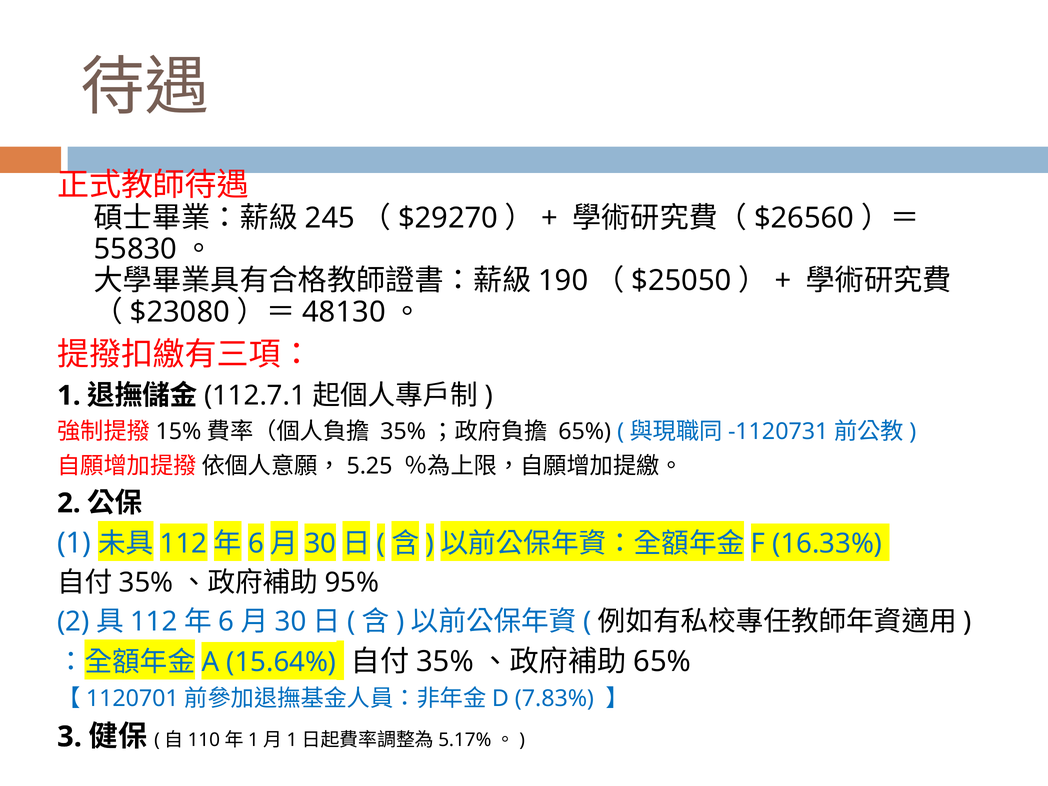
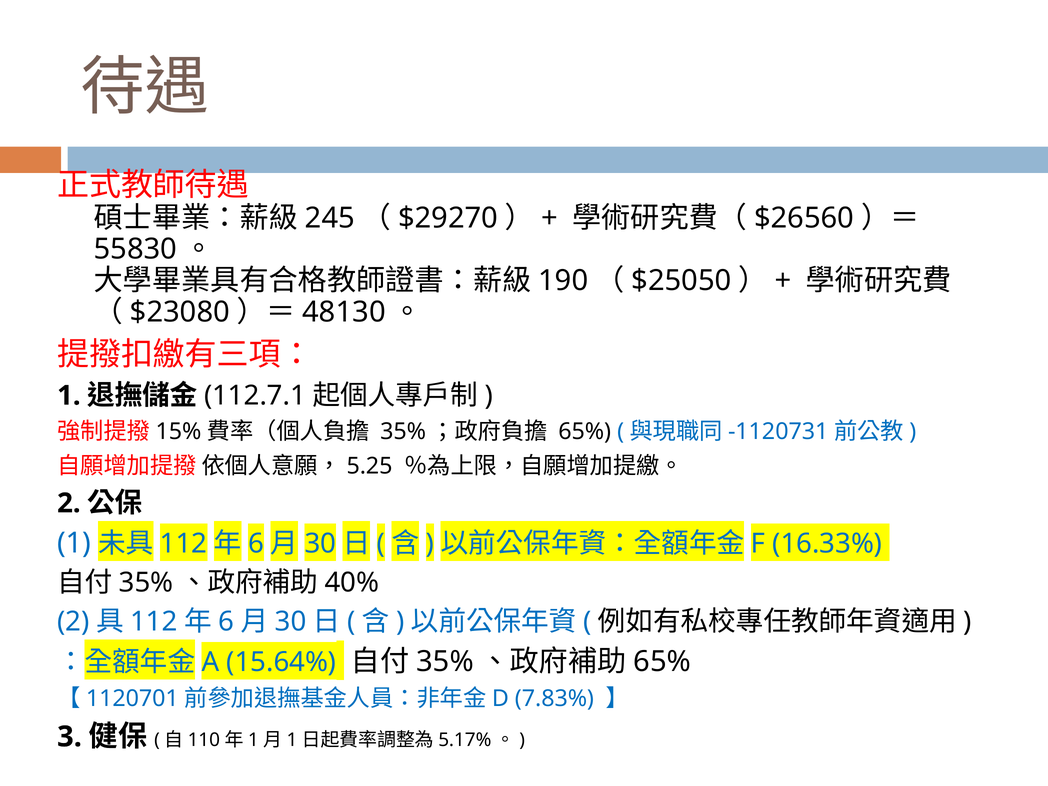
95%: 95% -> 40%
